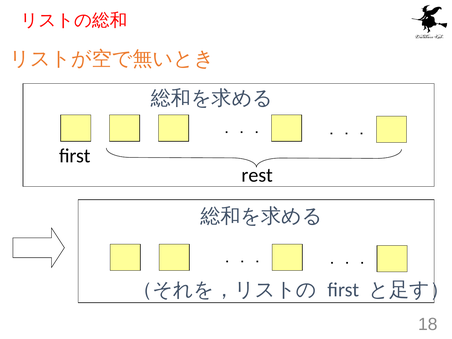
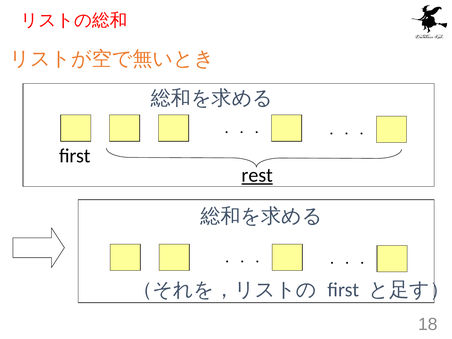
rest underline: none -> present
